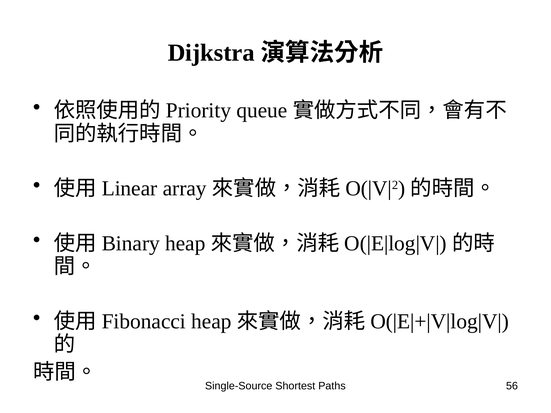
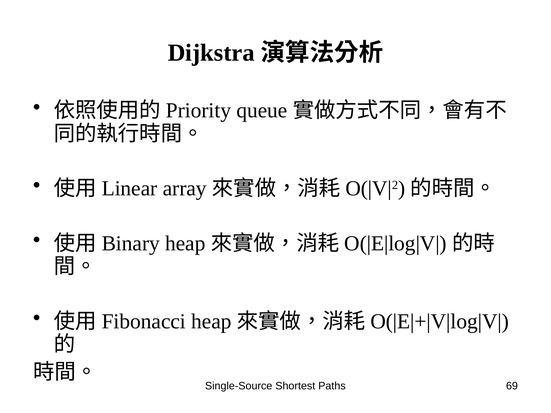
56: 56 -> 69
